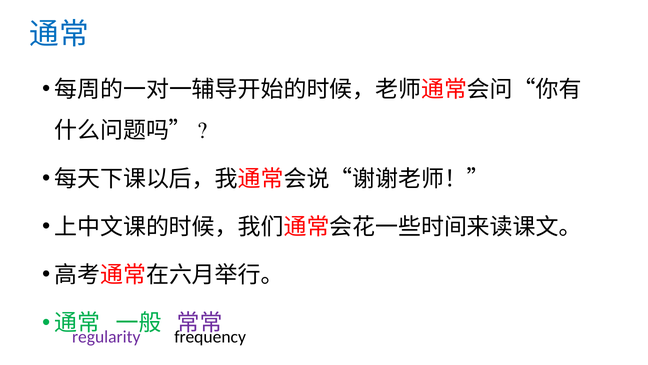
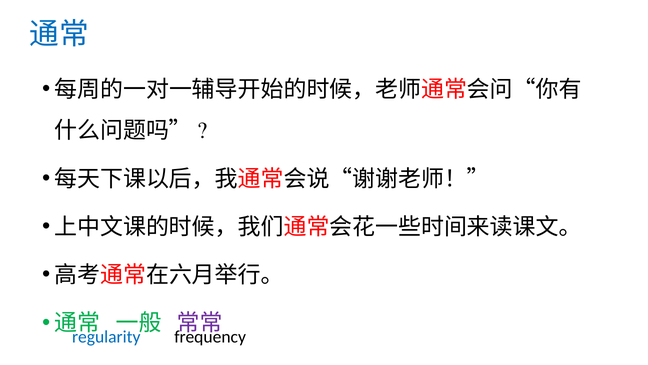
regularity colour: purple -> blue
